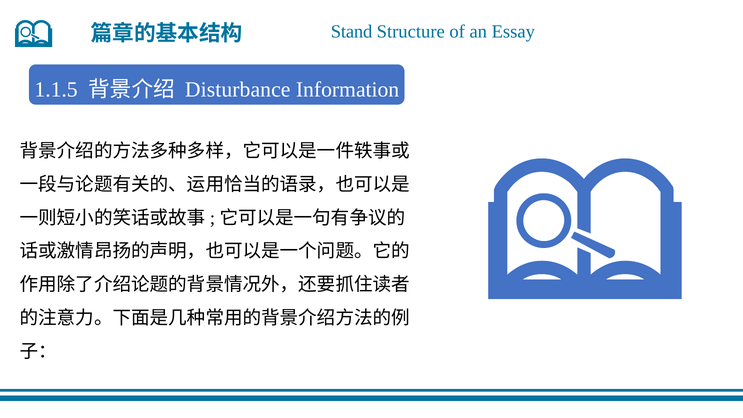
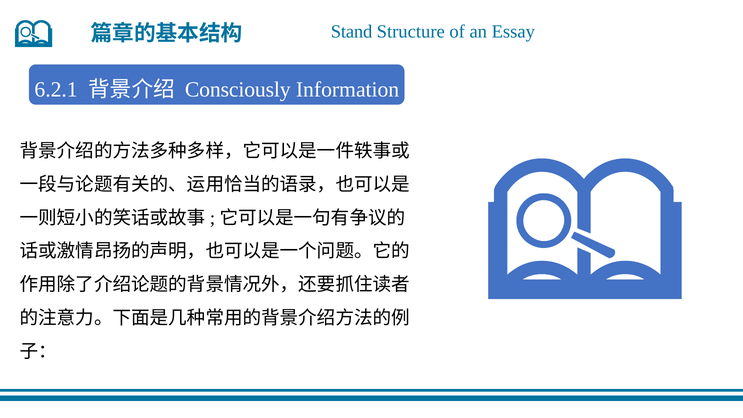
1.1.5: 1.1.5 -> 6.2.1
Disturbance: Disturbance -> Consciously
